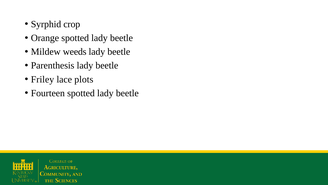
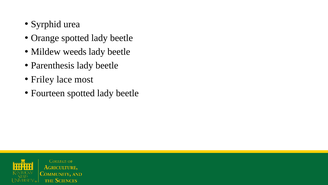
crop: crop -> urea
plots: plots -> most
